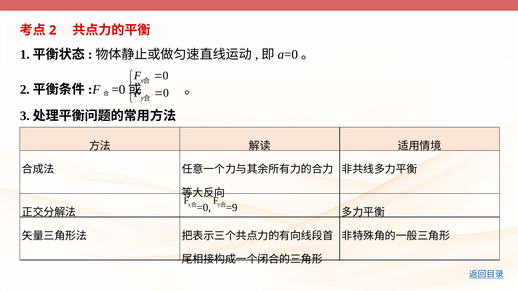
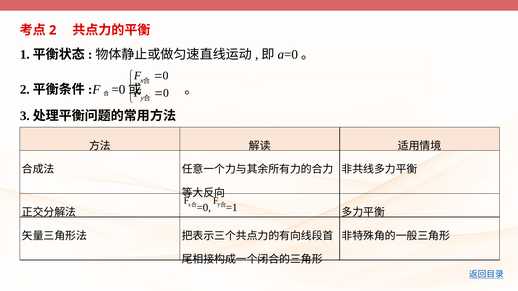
=9: =9 -> =1
